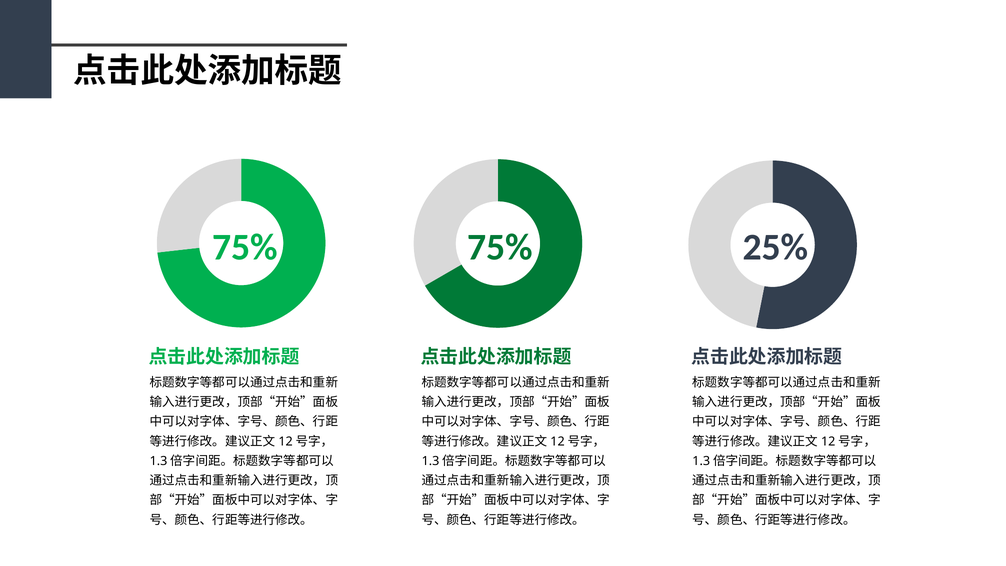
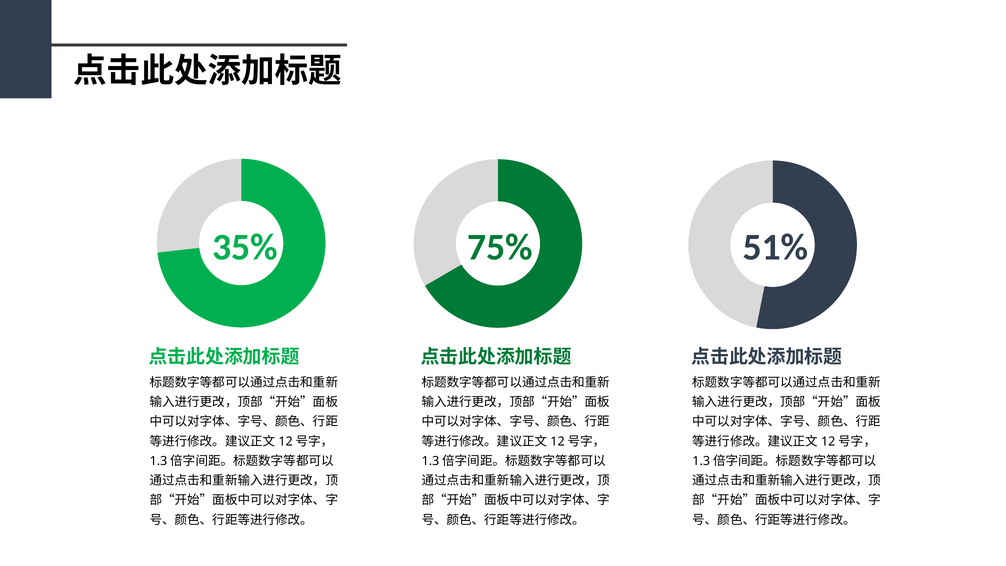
75% at (245, 247): 75% -> 35%
25%: 25% -> 51%
